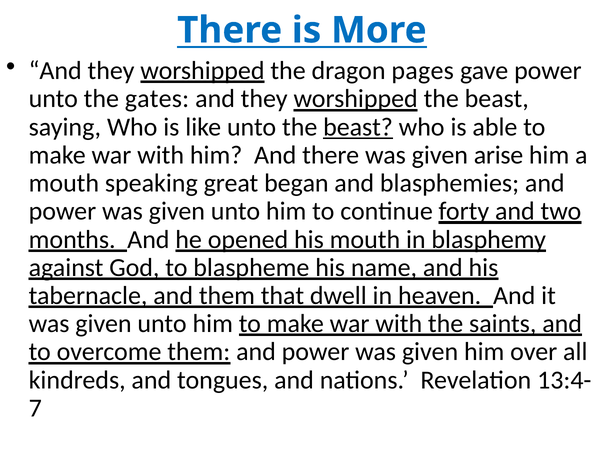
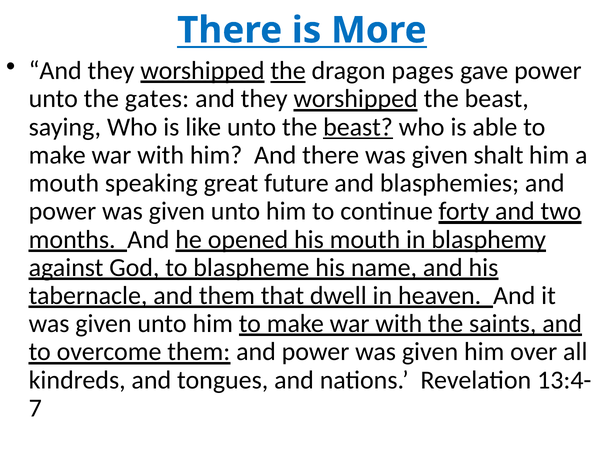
the at (288, 71) underline: none -> present
arise: arise -> shalt
began: began -> future
